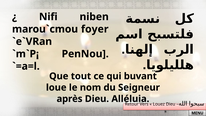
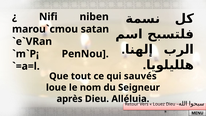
foyer: foyer -> satan
buvant: buvant -> sauvés
